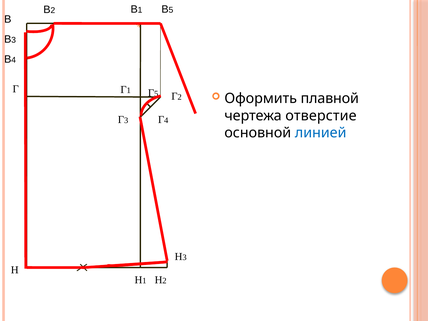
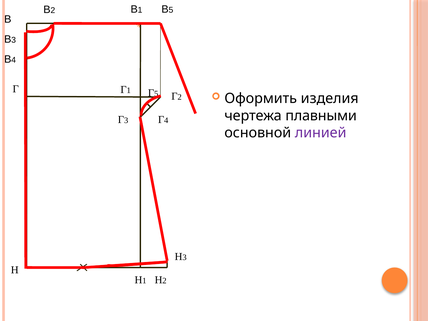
плавной: плавной -> изделия
отверстие: отверстие -> плавными
линией colour: blue -> purple
